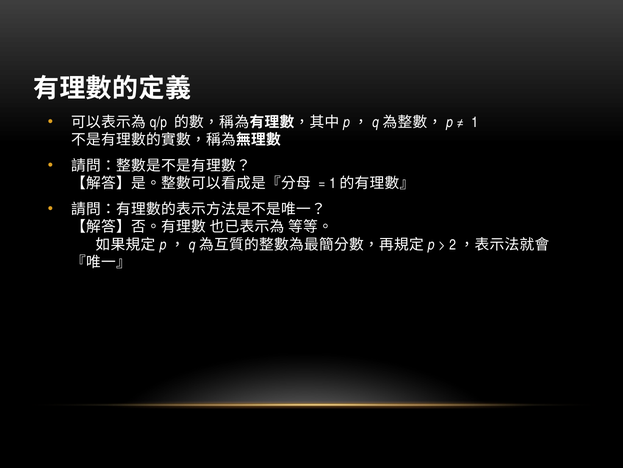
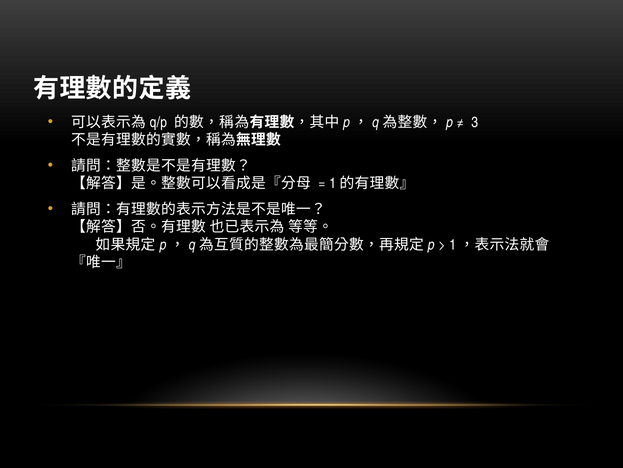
1 at (475, 122): 1 -> 3
2 at (453, 244): 2 -> 1
